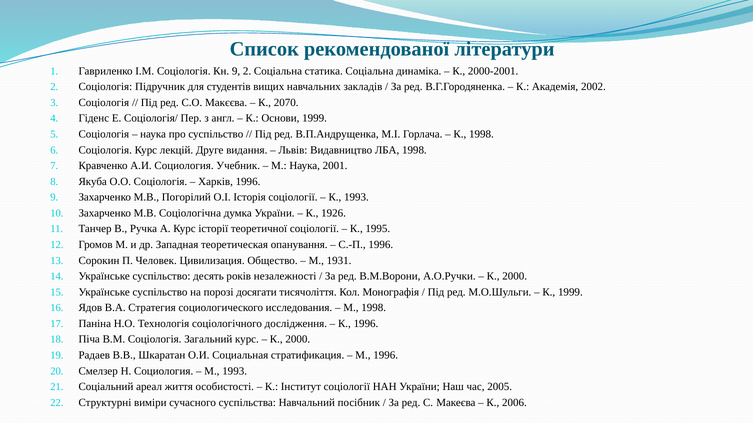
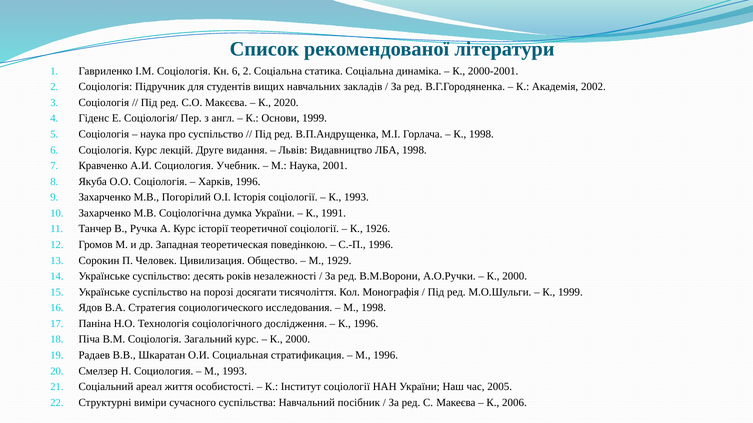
Кн 9: 9 -> 6
2070: 2070 -> 2020
1926: 1926 -> 1991
1995: 1995 -> 1926
опанування: опанування -> поведінкою
1931: 1931 -> 1929
